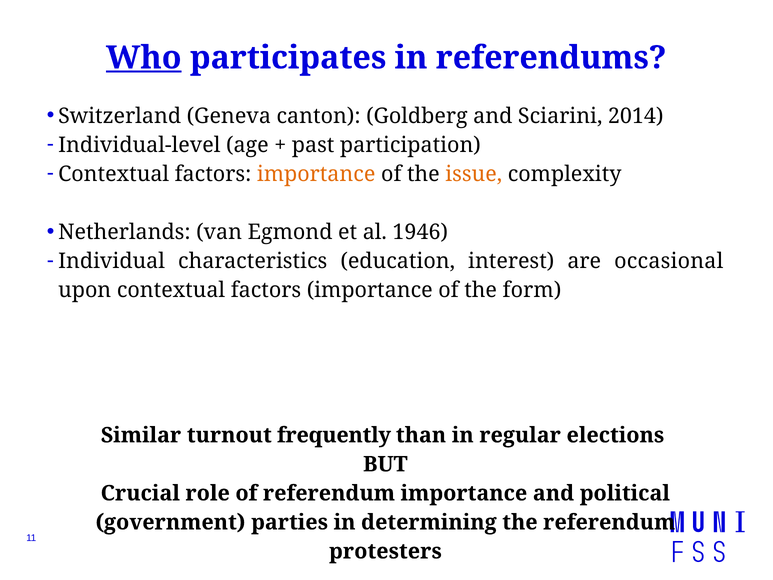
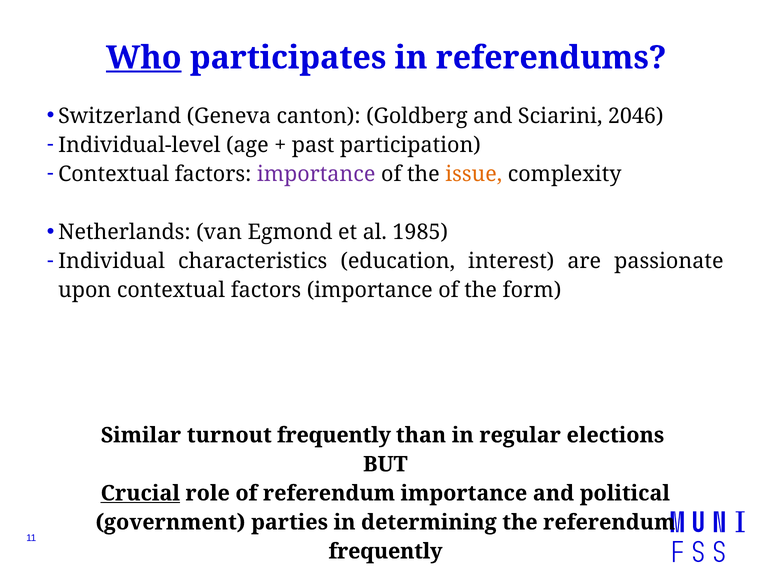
2014: 2014 -> 2046
importance at (316, 174) colour: orange -> purple
1946: 1946 -> 1985
occasional: occasional -> passionate
Crucial underline: none -> present
protesters at (385, 551): protesters -> frequently
